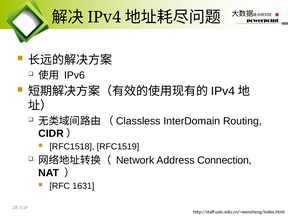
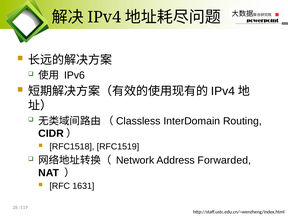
Connection: Connection -> Forwarded
